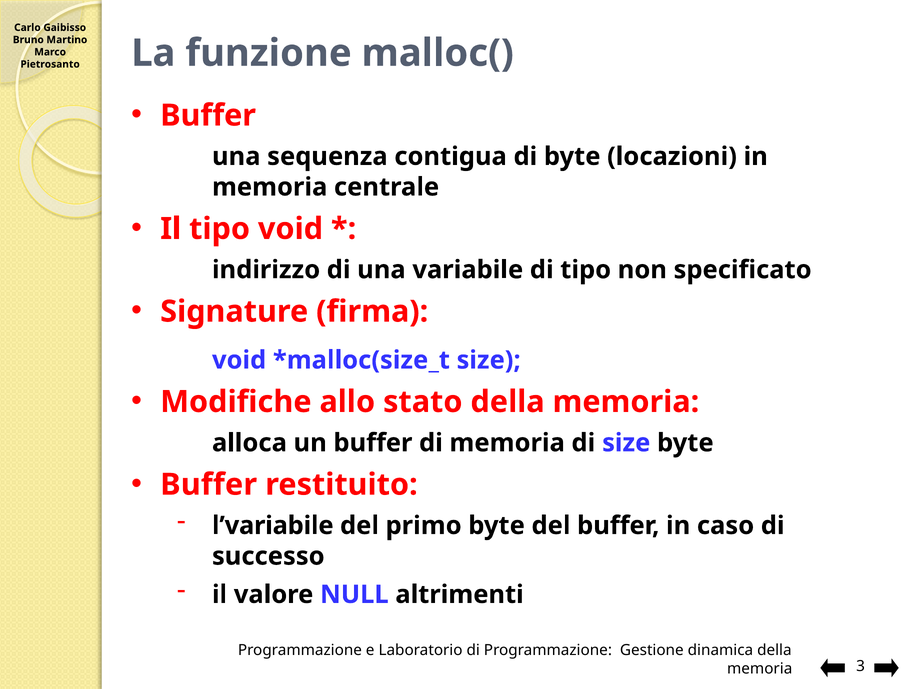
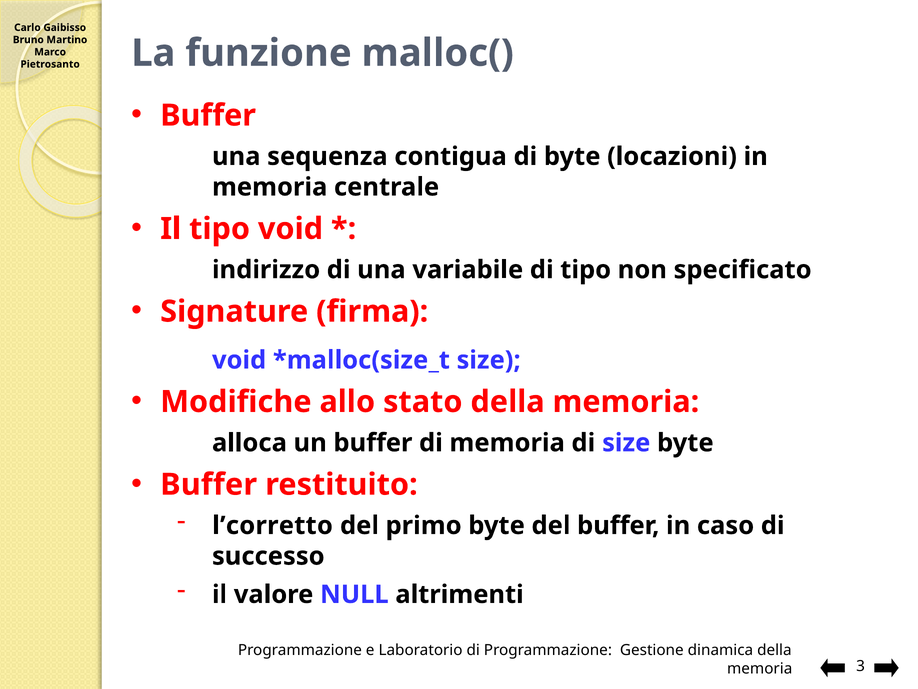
l’variabile: l’variabile -> l’corretto
